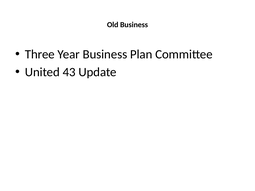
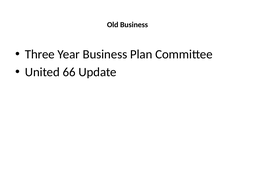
43: 43 -> 66
